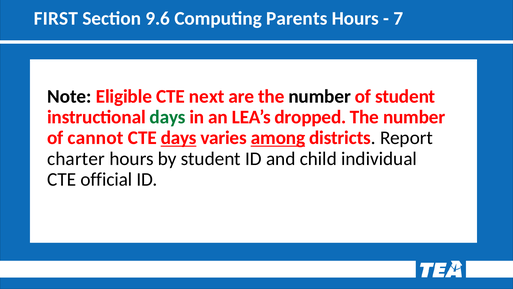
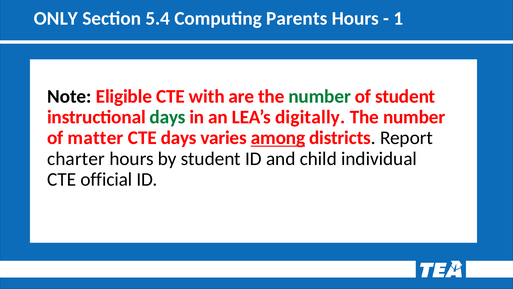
FIRST: FIRST -> ONLY
9.6: 9.6 -> 5.4
7: 7 -> 1
next: next -> with
number at (320, 96) colour: black -> green
dropped: dropped -> digitally
cannot: cannot -> matter
days at (179, 138) underline: present -> none
